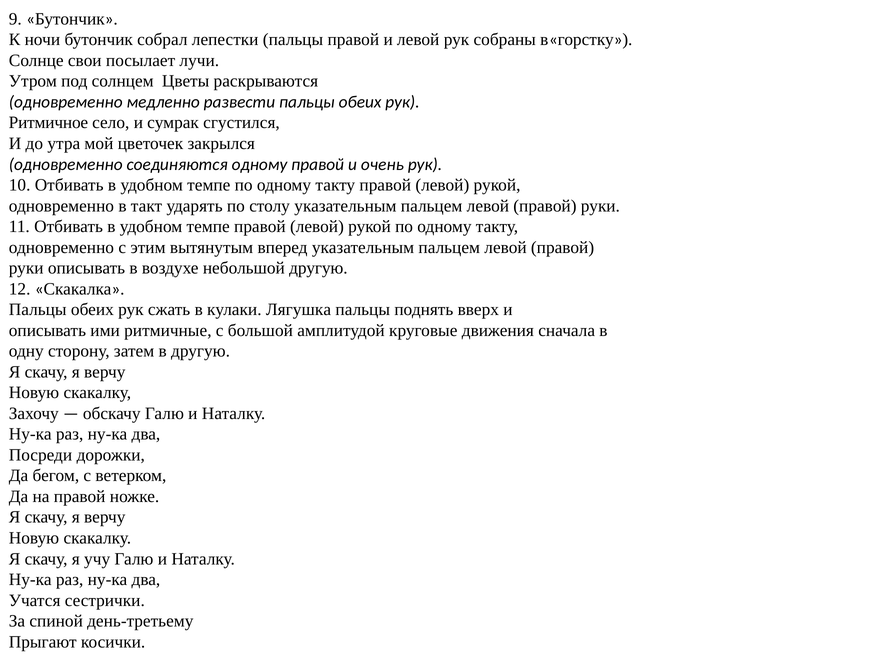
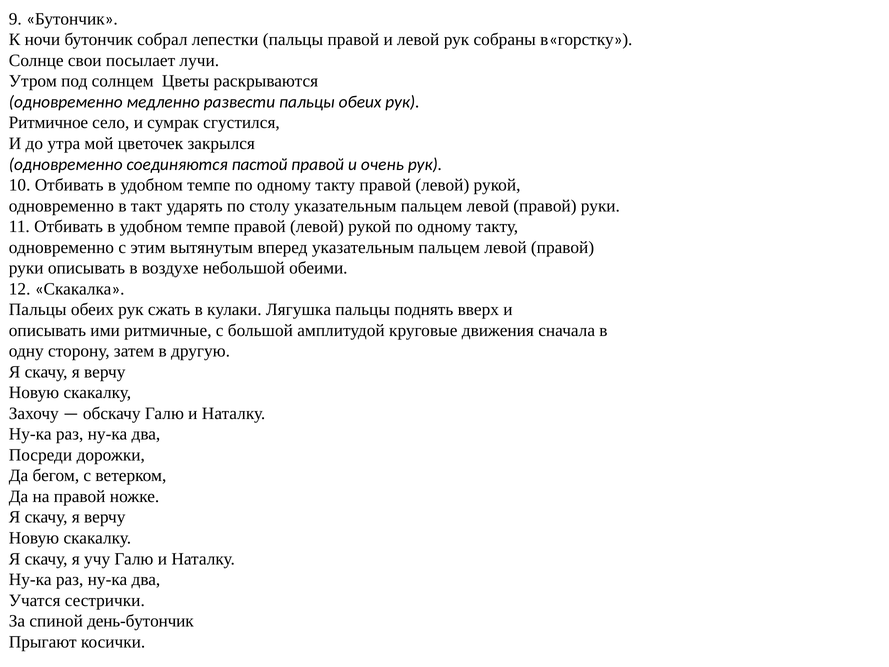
соединяются одному: одному -> пастой
небольшой другую: другую -> обеими
день-третьему: день-третьему -> день-бутончик
